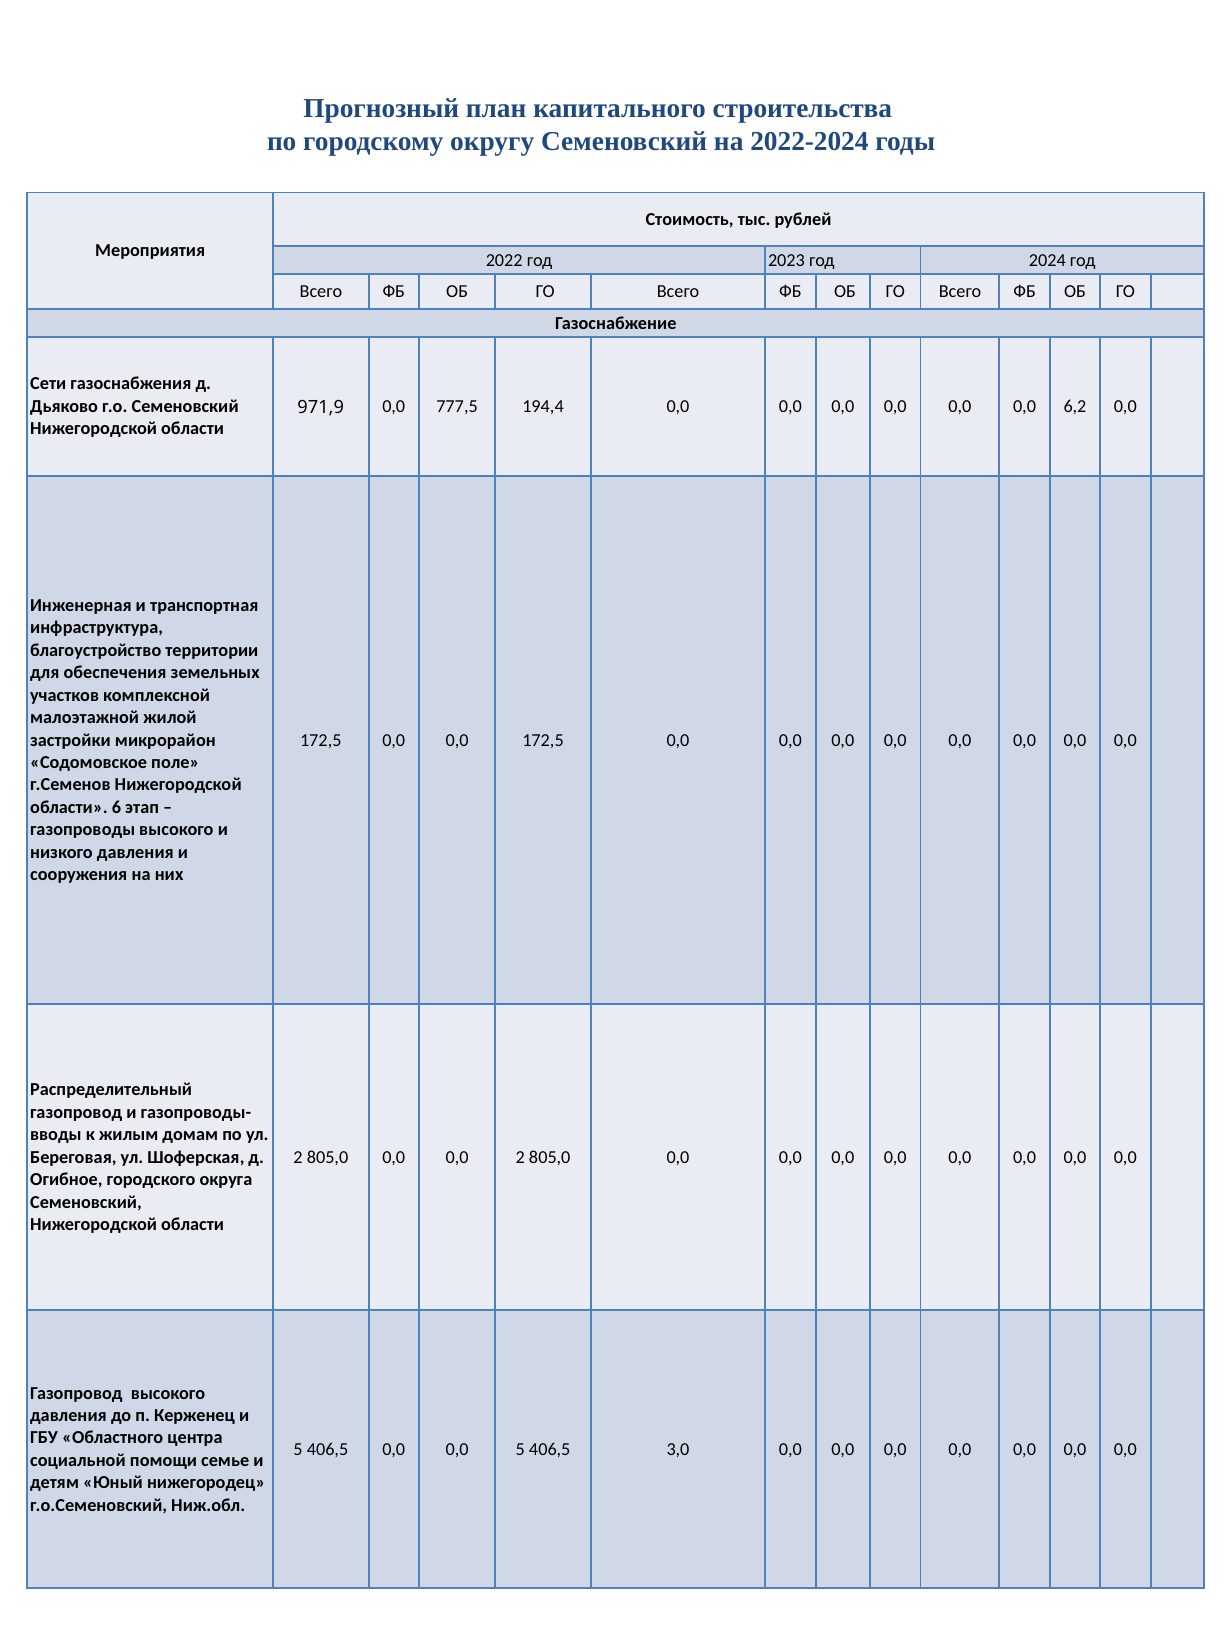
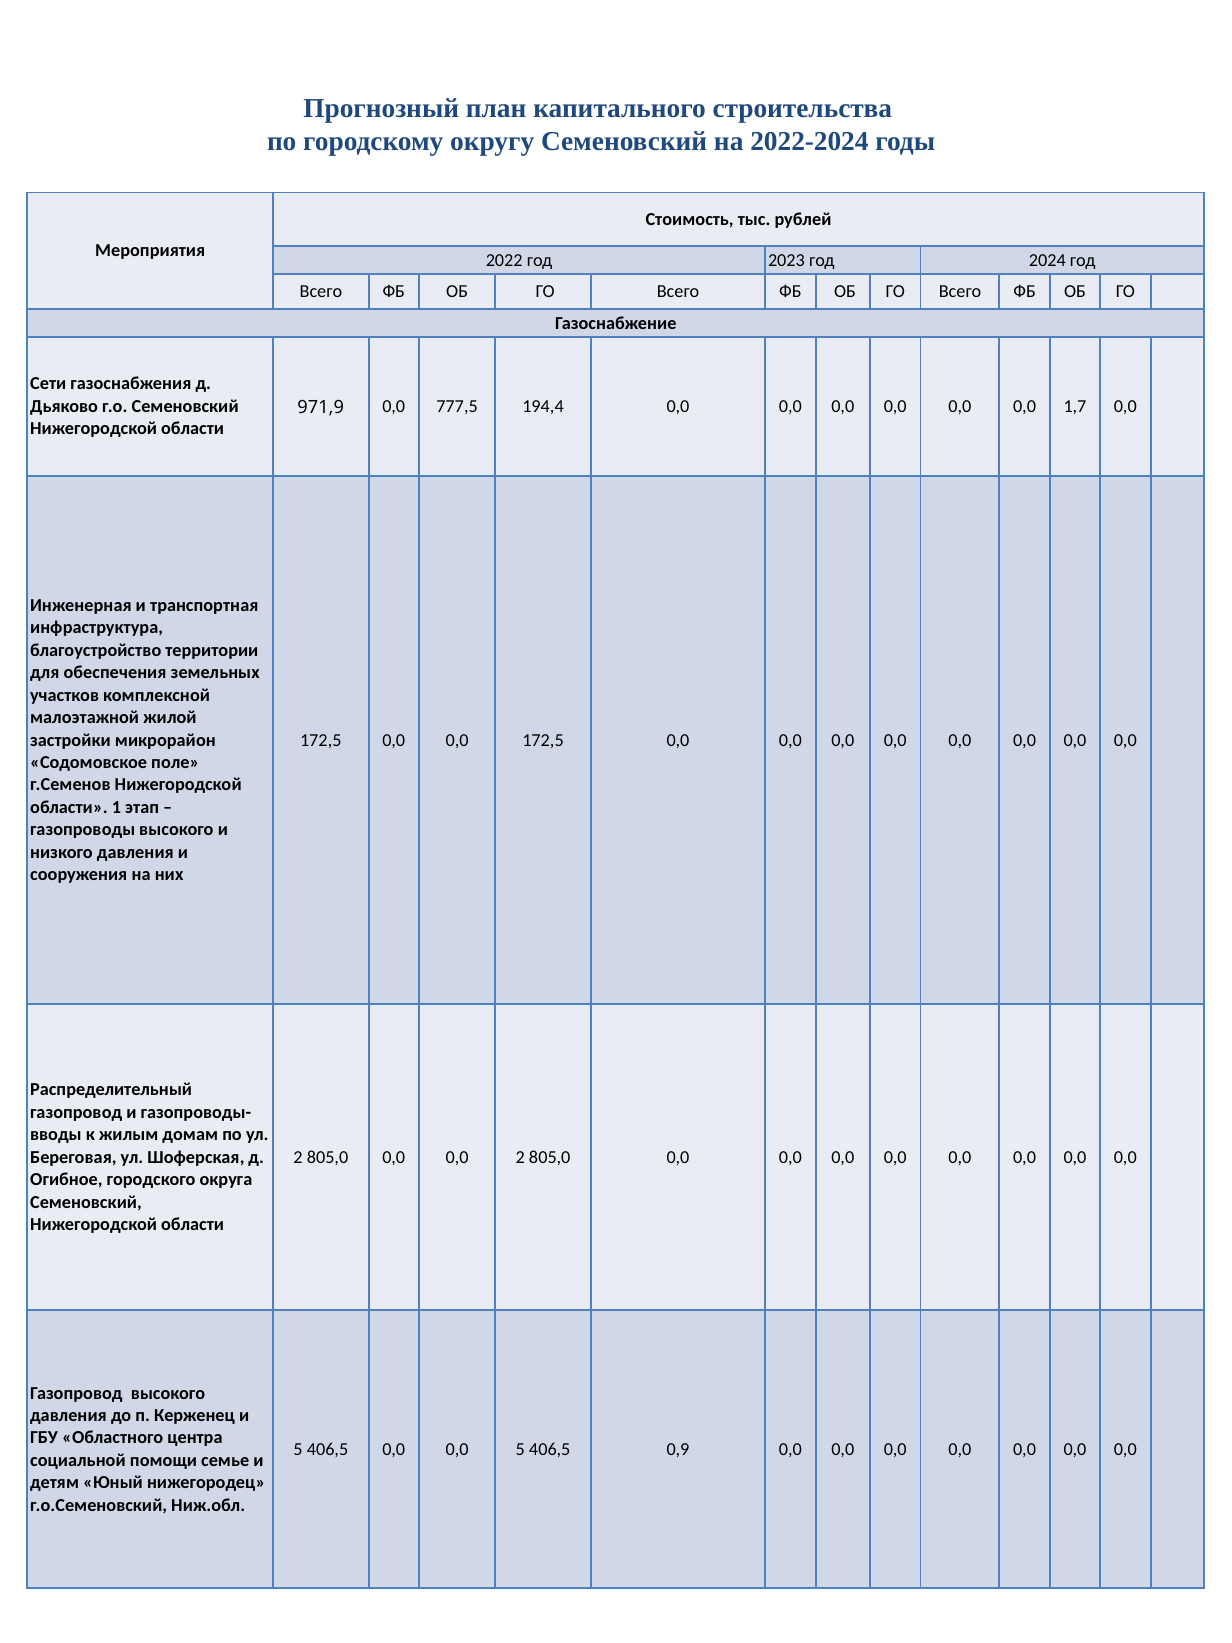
6,2: 6,2 -> 1,7
6: 6 -> 1
3,0: 3,0 -> 0,9
